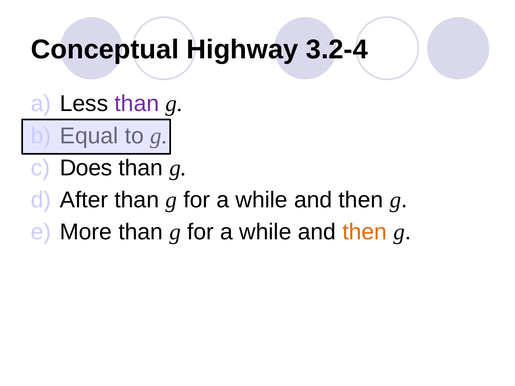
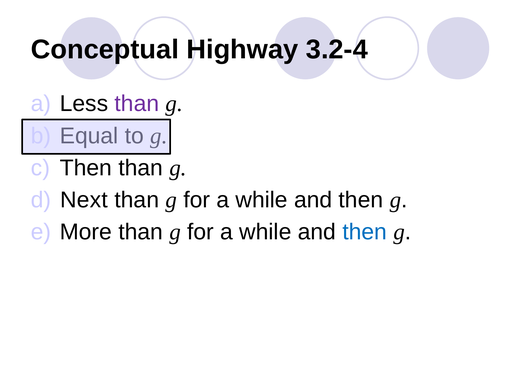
Does at (86, 168): Does -> Then
After: After -> Next
then at (365, 232) colour: orange -> blue
